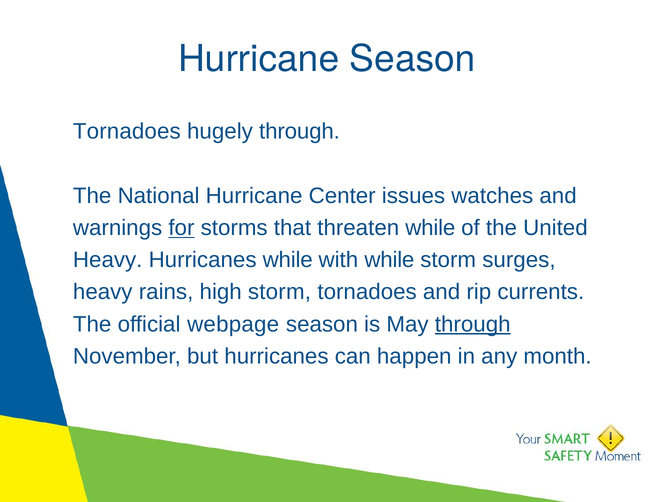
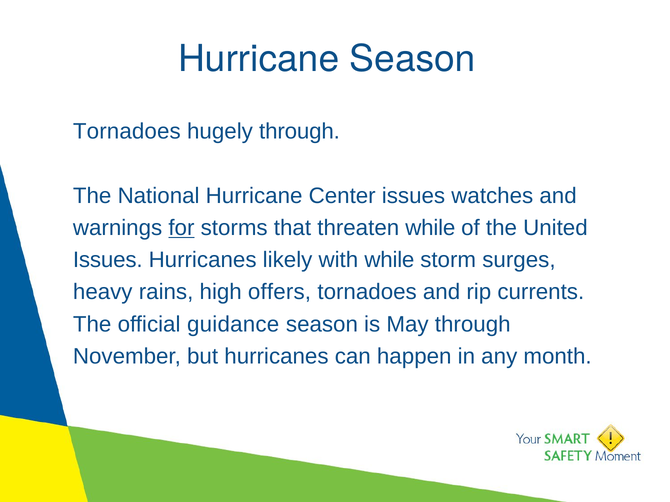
Heavy at (108, 260): Heavy -> Issues
Hurricanes while: while -> likely
high storm: storm -> offers
webpage: webpage -> guidance
through at (473, 325) underline: present -> none
